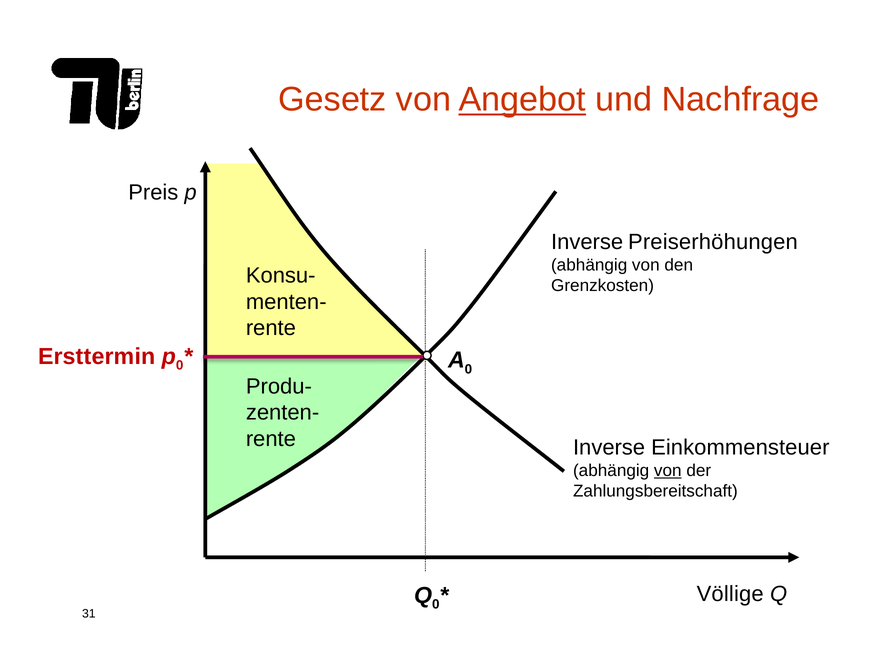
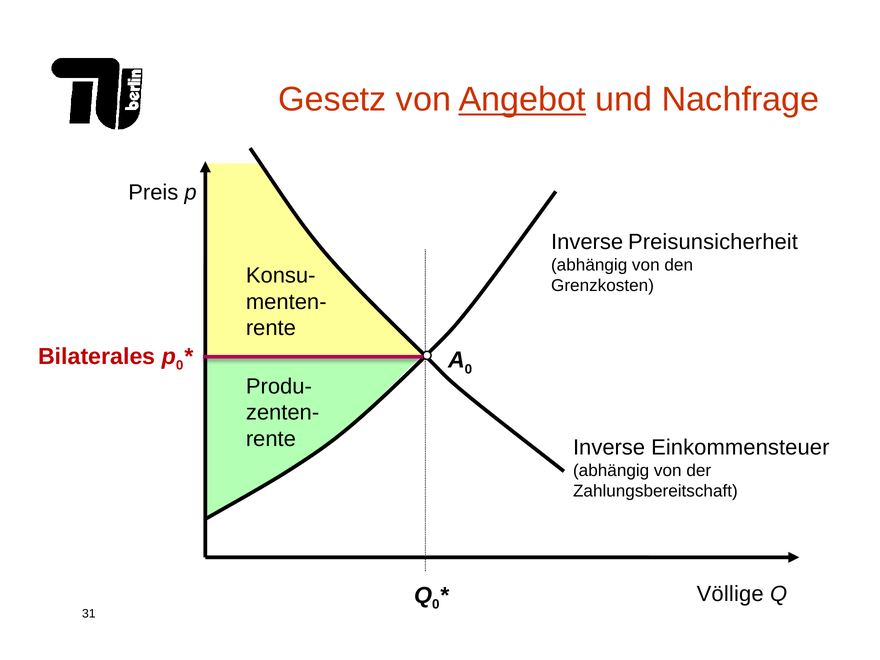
Preiserhöhungen: Preiserhöhungen -> Preisunsicherheit
Ersttermin: Ersttermin -> Bilaterales
von at (668, 470) underline: present -> none
